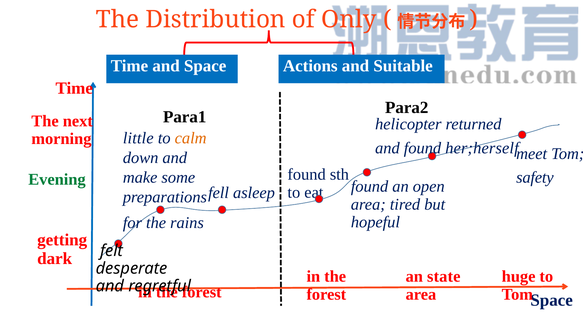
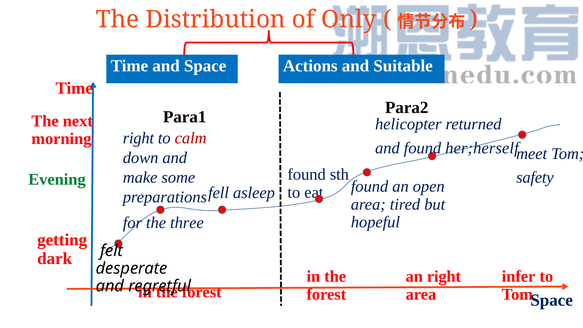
little at (138, 138): little -> right
calm colour: orange -> red
rains: rains -> three
an state: state -> right
huge: huge -> infer
